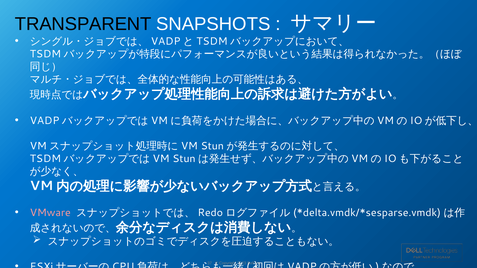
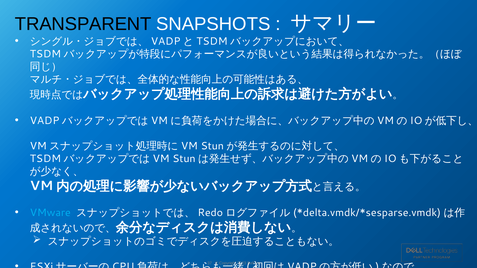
VMware colour: pink -> light blue
